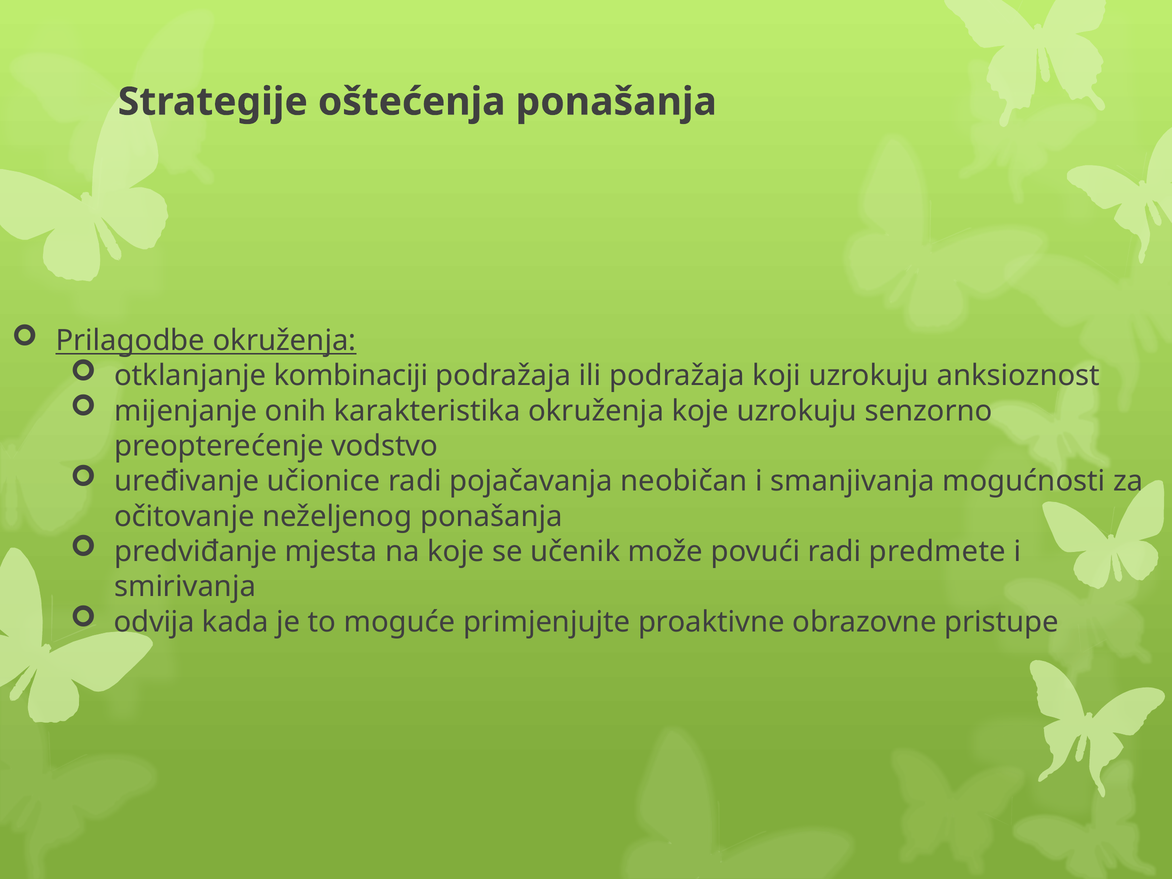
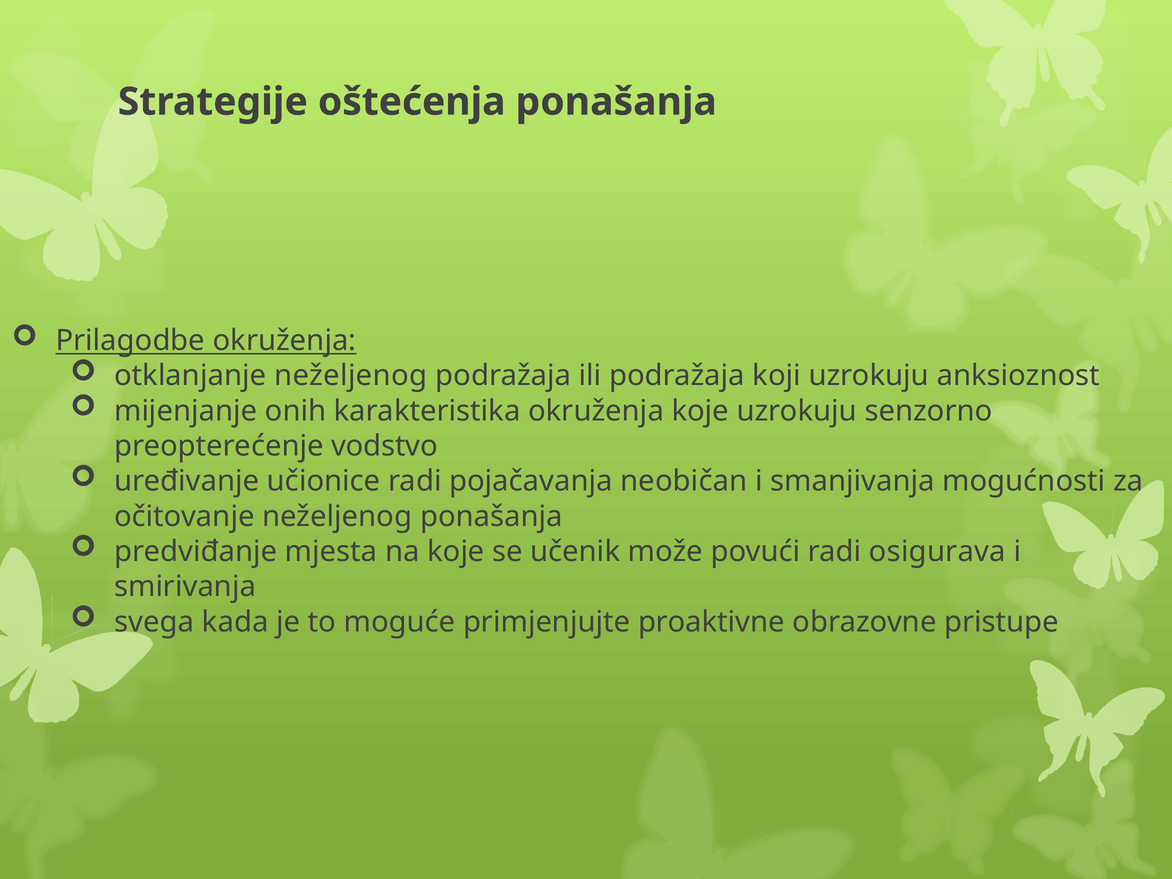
otklanjanje kombinaciji: kombinaciji -> neželjenog
predmete: predmete -> osigurava
odvija: odvija -> svega
